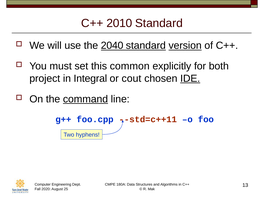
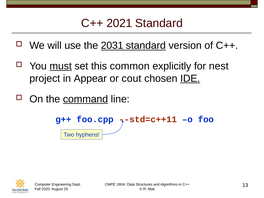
2010: 2010 -> 2021
2040: 2040 -> 2031
version underline: present -> none
must underline: none -> present
both: both -> nest
Integral: Integral -> Appear
